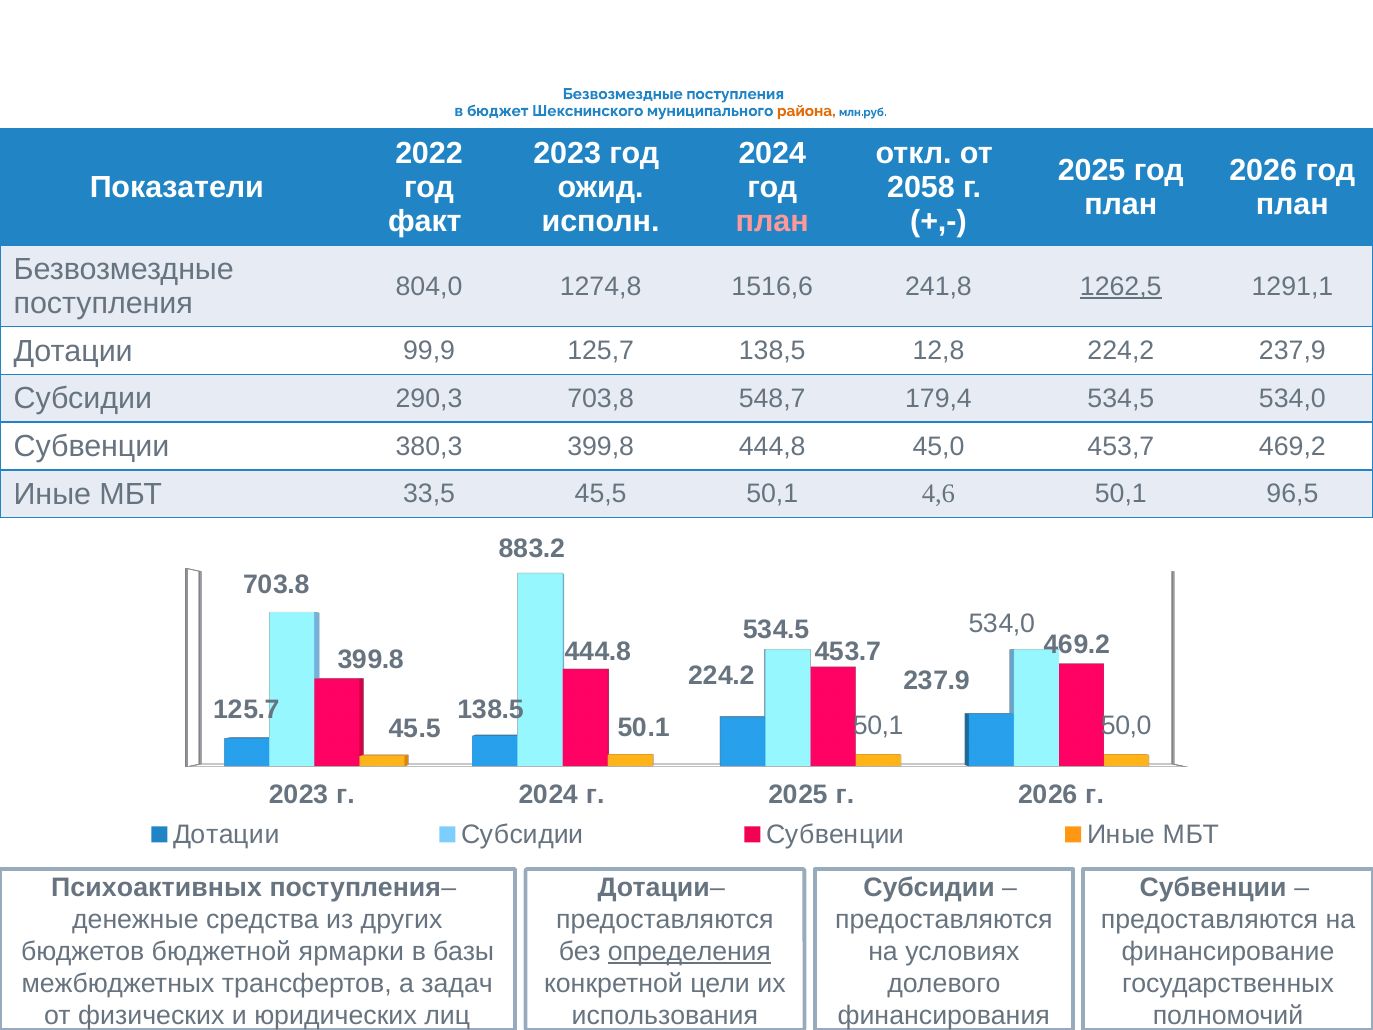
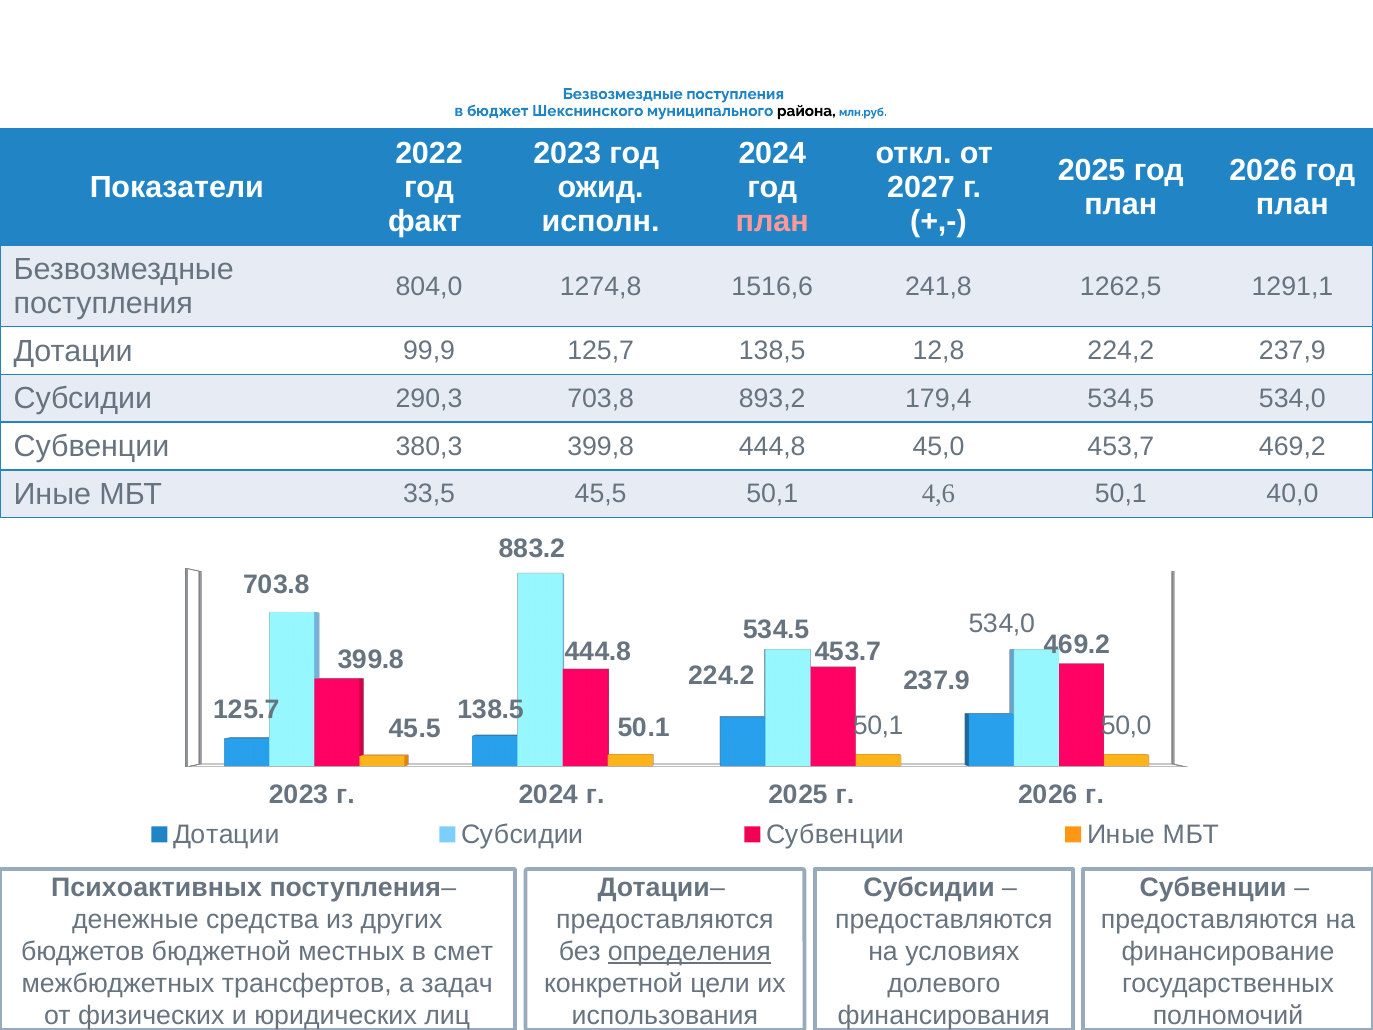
района colour: orange -> black
2058: 2058 -> 2027
1262,5 underline: present -> none
548,7: 548,7 -> 893,2
96,5: 96,5 -> 40,0
ярмарки: ярмарки -> местных
базы: базы -> смет
